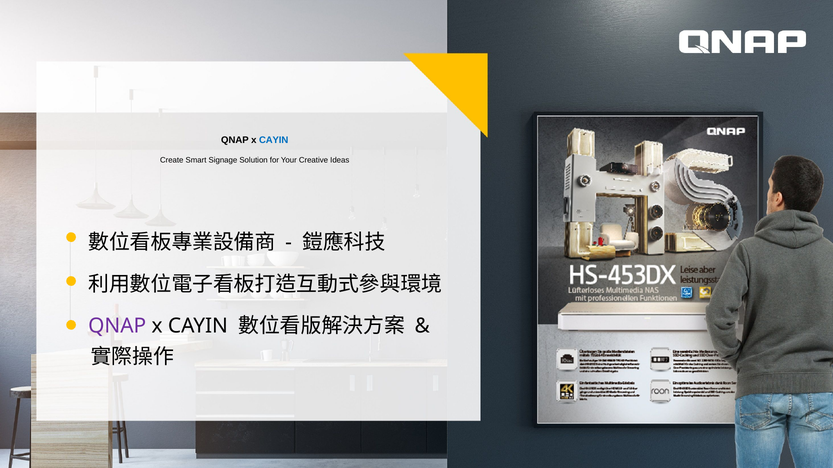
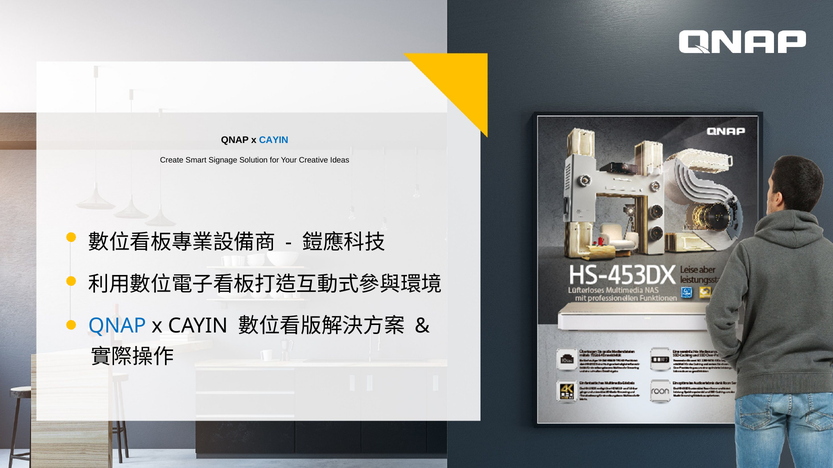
QNAP at (117, 326) colour: purple -> blue
